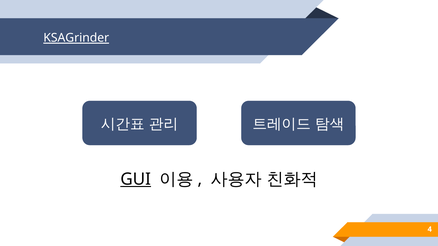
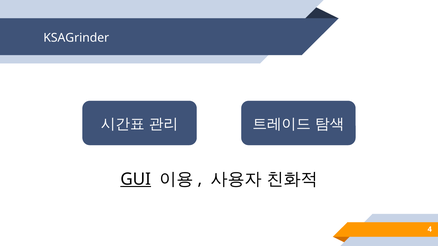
KSAGrinder underline: present -> none
